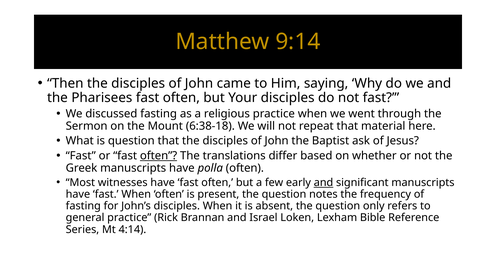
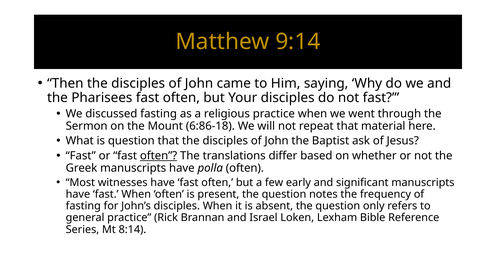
6:38-18: 6:38-18 -> 6:86-18
and at (323, 183) underline: present -> none
4:14: 4:14 -> 8:14
